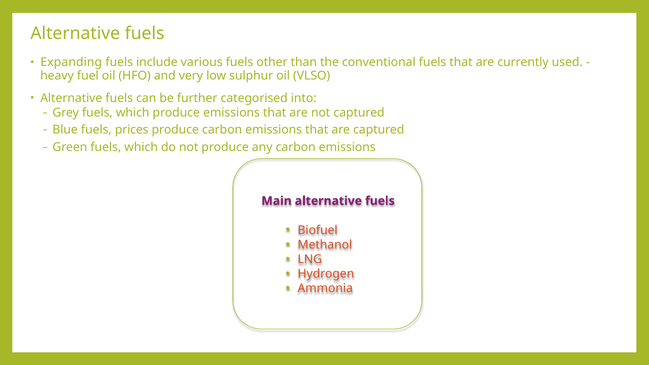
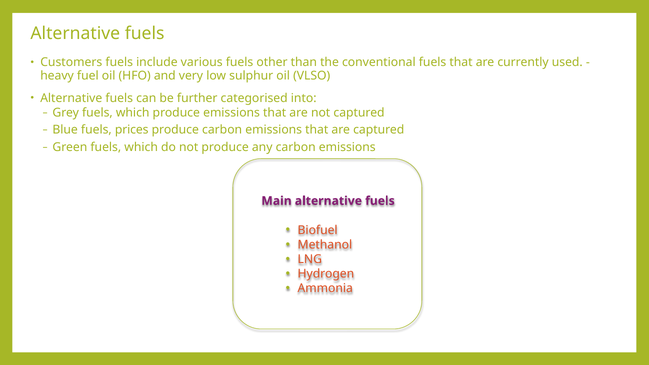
Expanding: Expanding -> Customers
